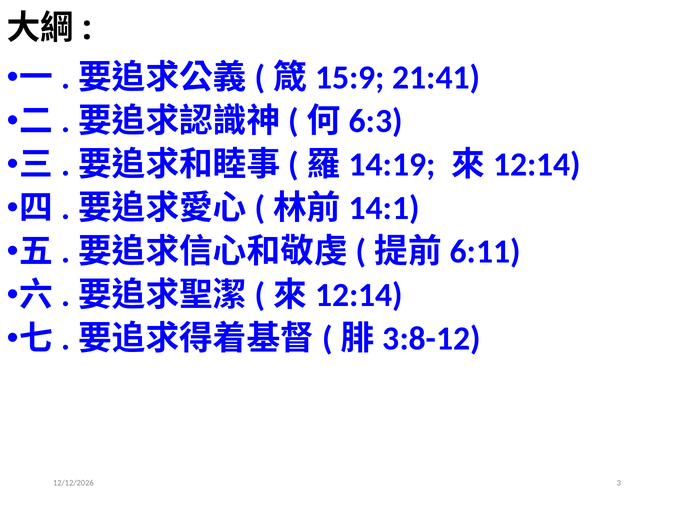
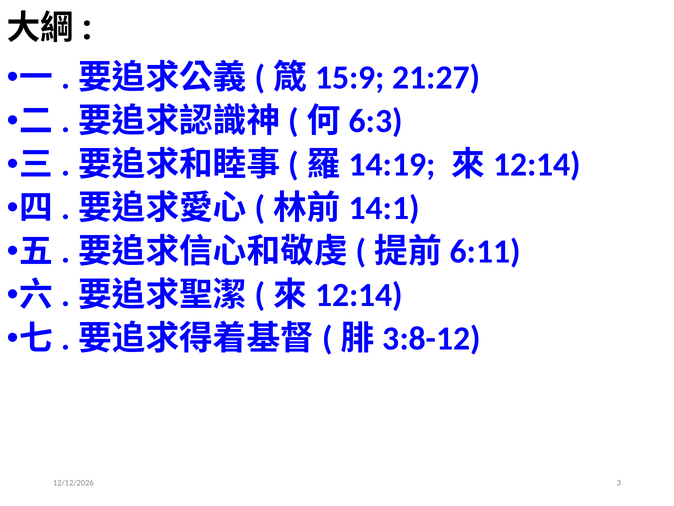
21:41: 21:41 -> 21:27
